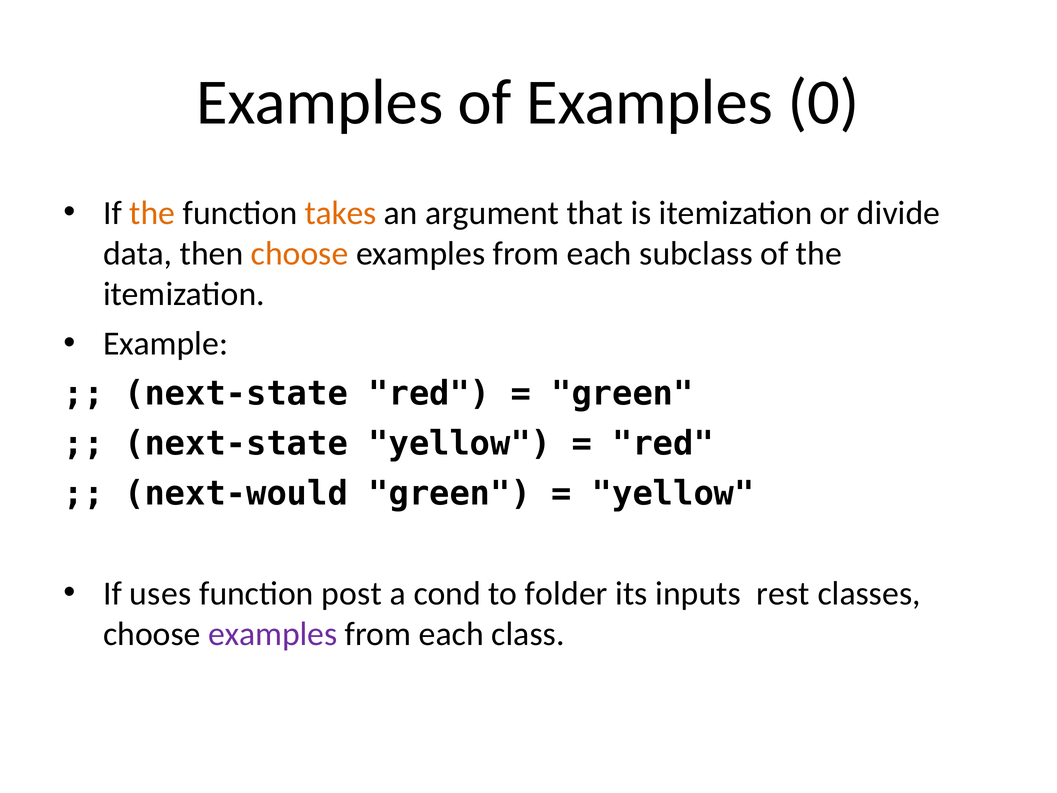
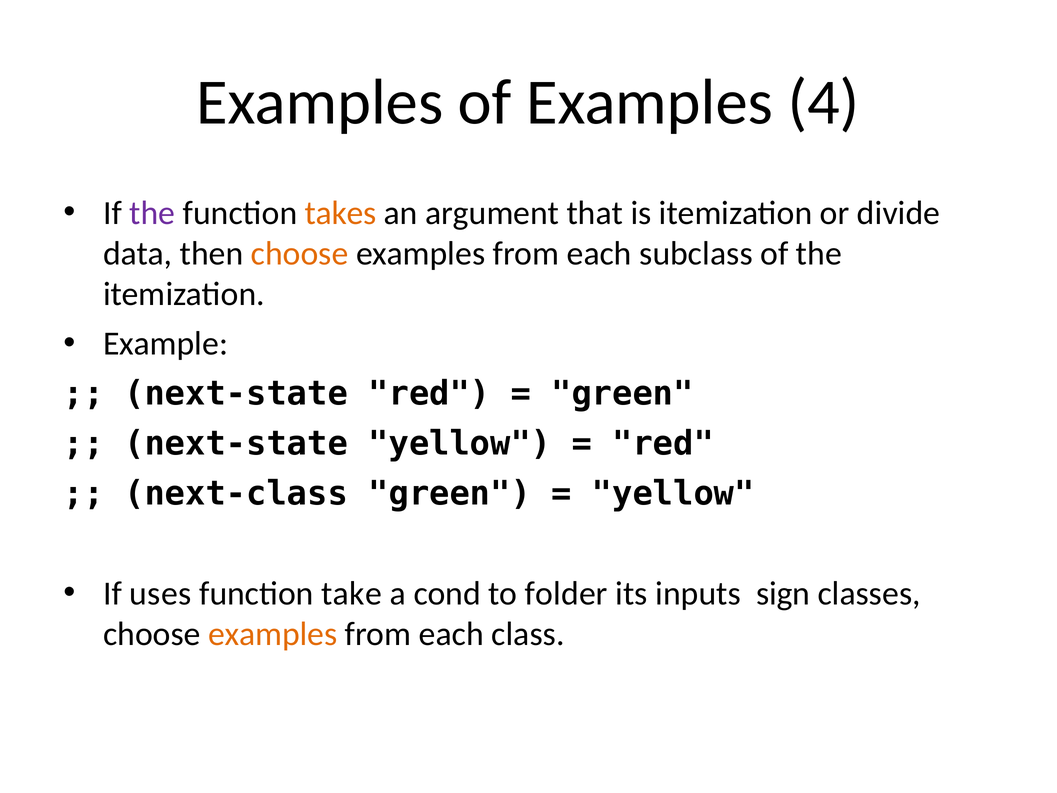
0: 0 -> 4
the at (152, 213) colour: orange -> purple
next-would: next-would -> next-class
post: post -> take
rest: rest -> sign
examples at (273, 634) colour: purple -> orange
